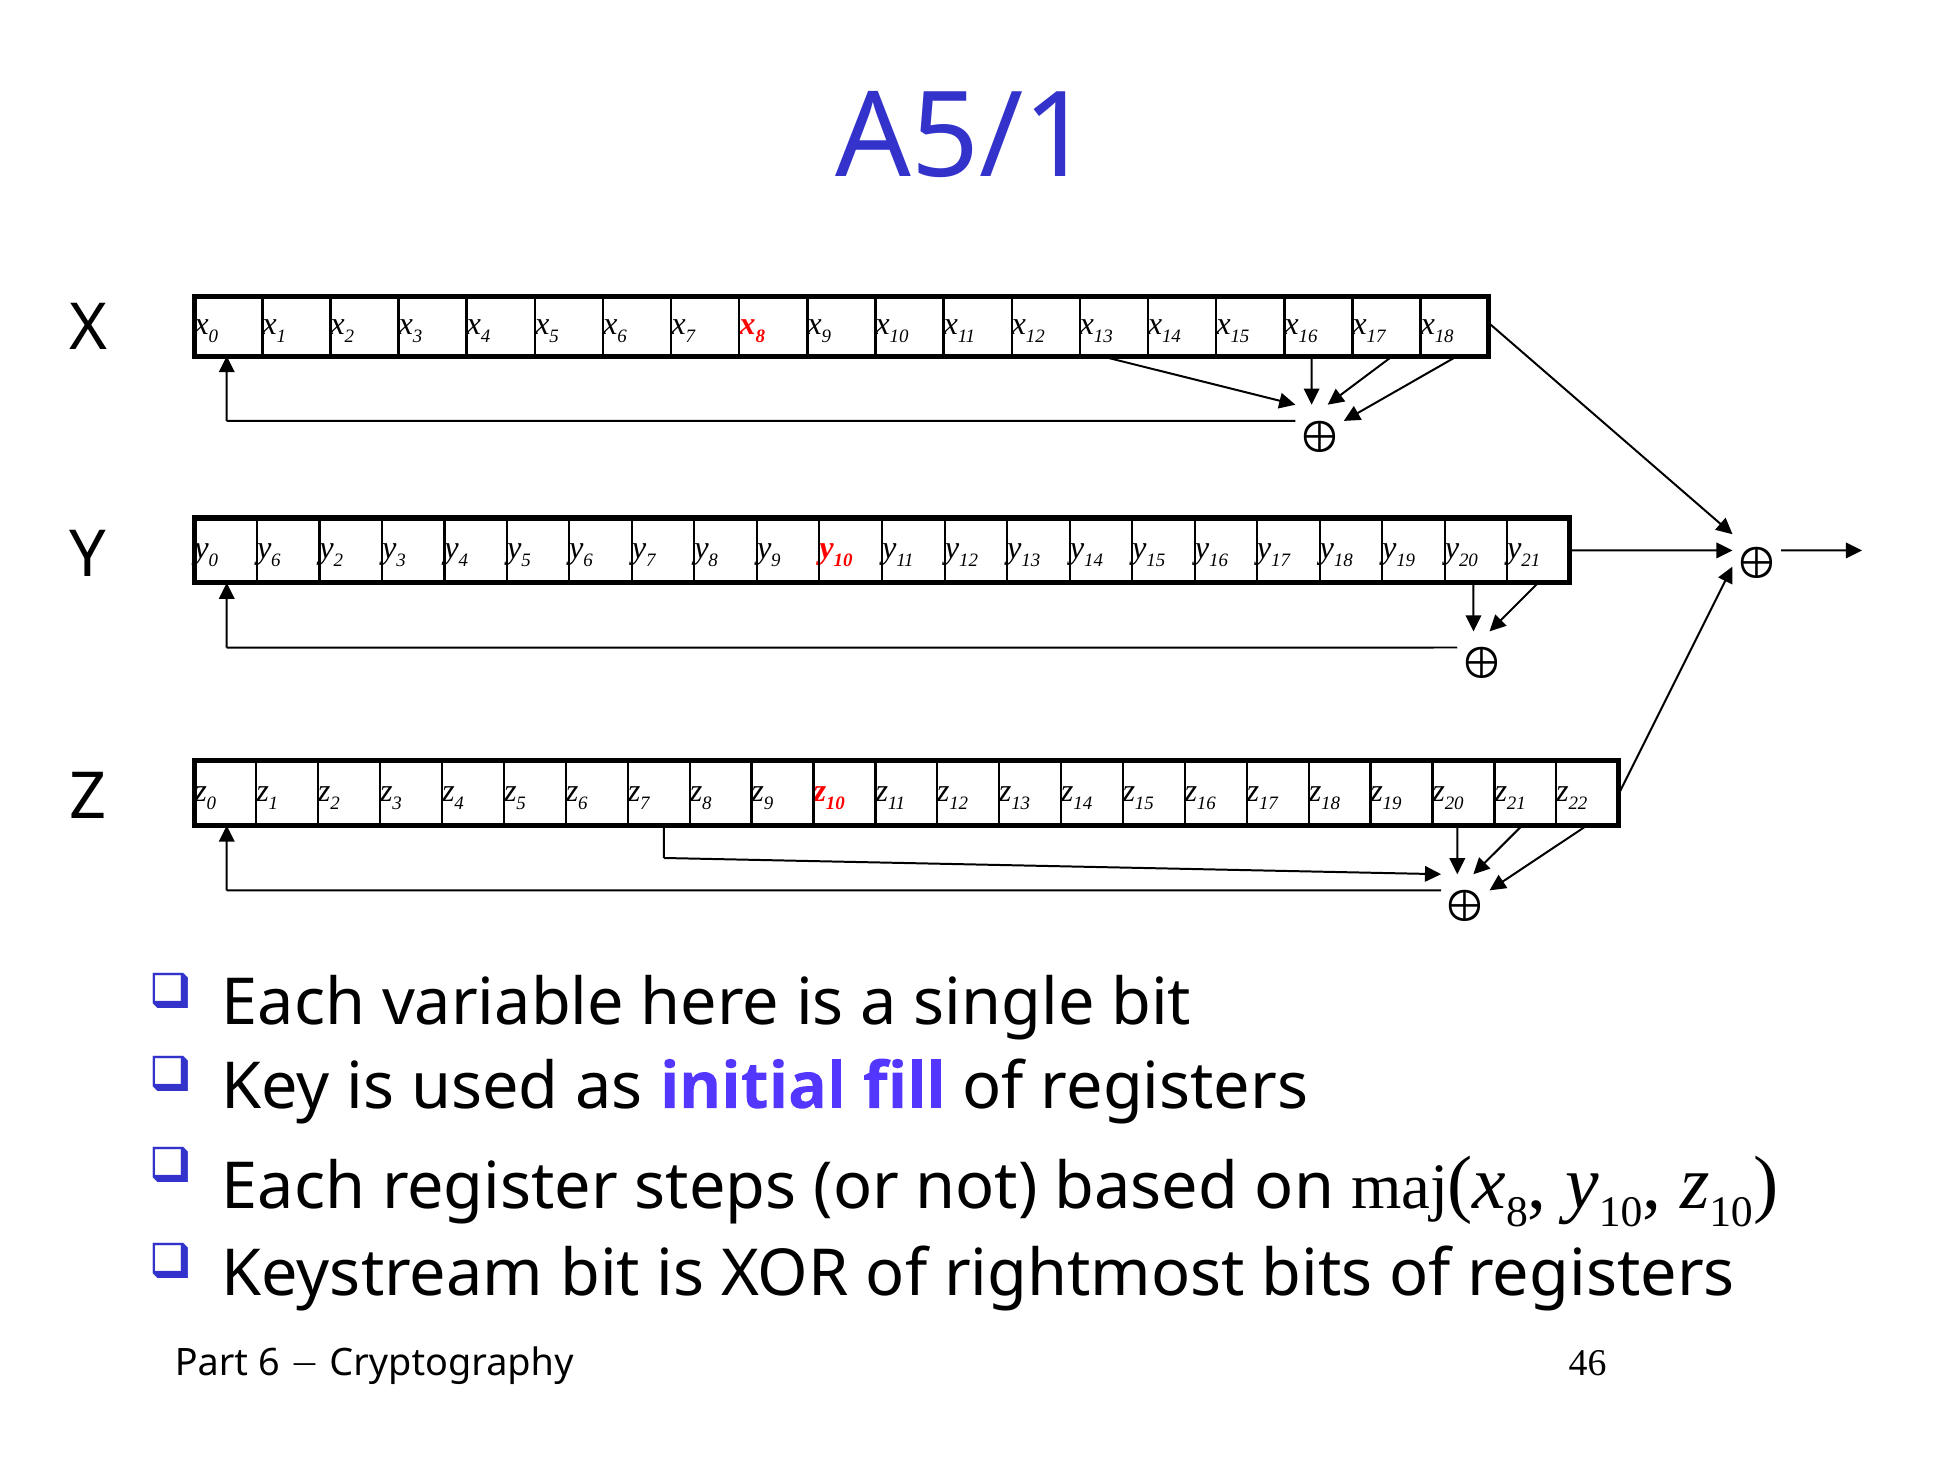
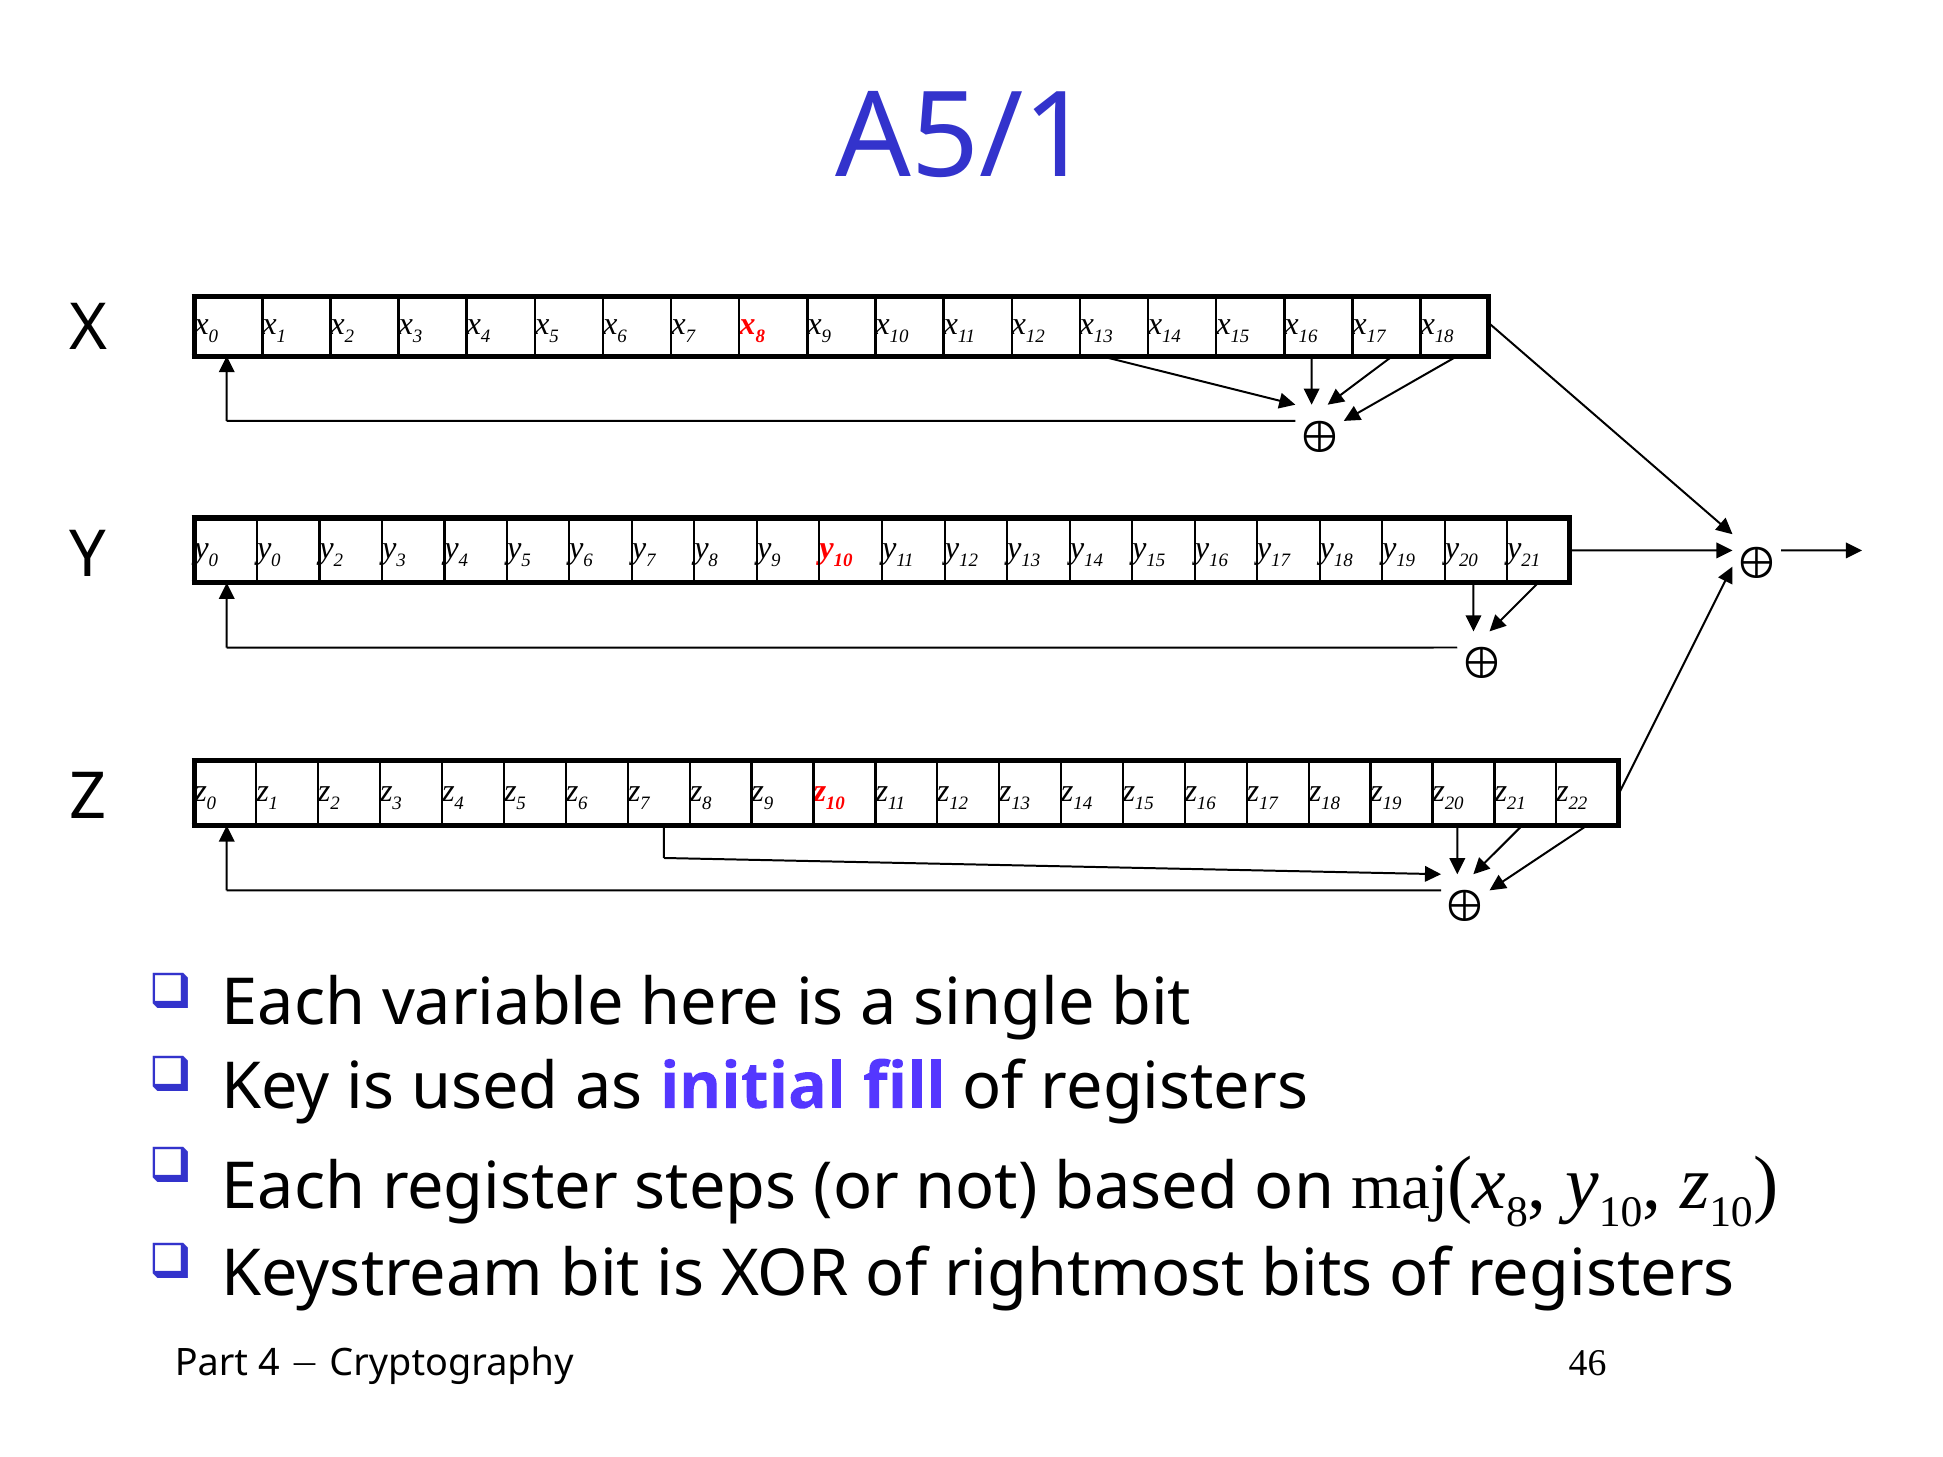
6 at (276, 561): 6 -> 0
Part 6: 6 -> 4
